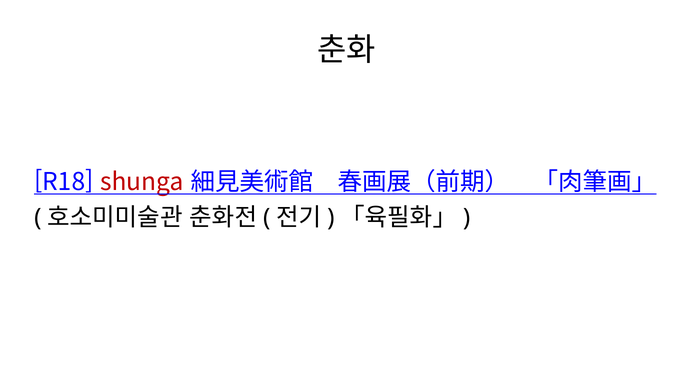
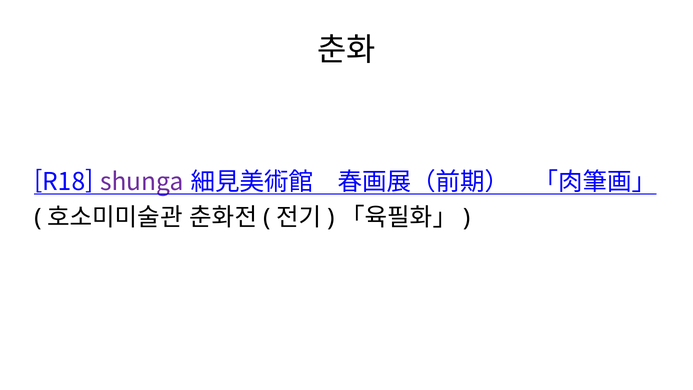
shunga colour: red -> purple
